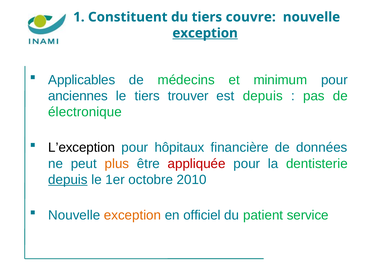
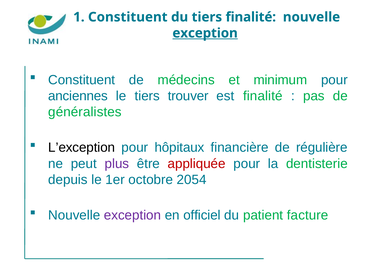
tiers couvre: couvre -> finalité
Applicables at (82, 80): Applicables -> Constituent
est depuis: depuis -> finalité
électronique: électronique -> généralistes
données: données -> régulière
plus colour: orange -> purple
depuis at (68, 179) underline: present -> none
2010: 2010 -> 2054
exception at (132, 215) colour: orange -> purple
service: service -> facture
